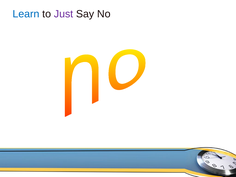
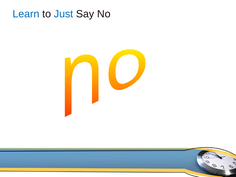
Just colour: purple -> blue
